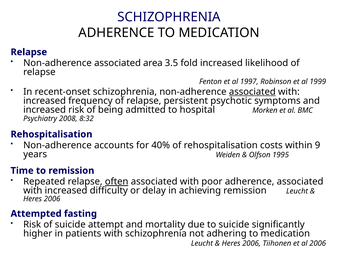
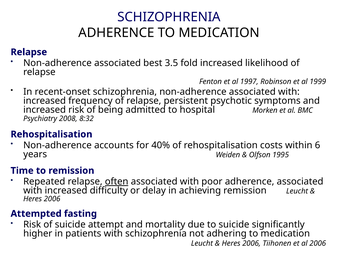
area: area -> best
associated at (252, 92) underline: present -> none
9: 9 -> 6
